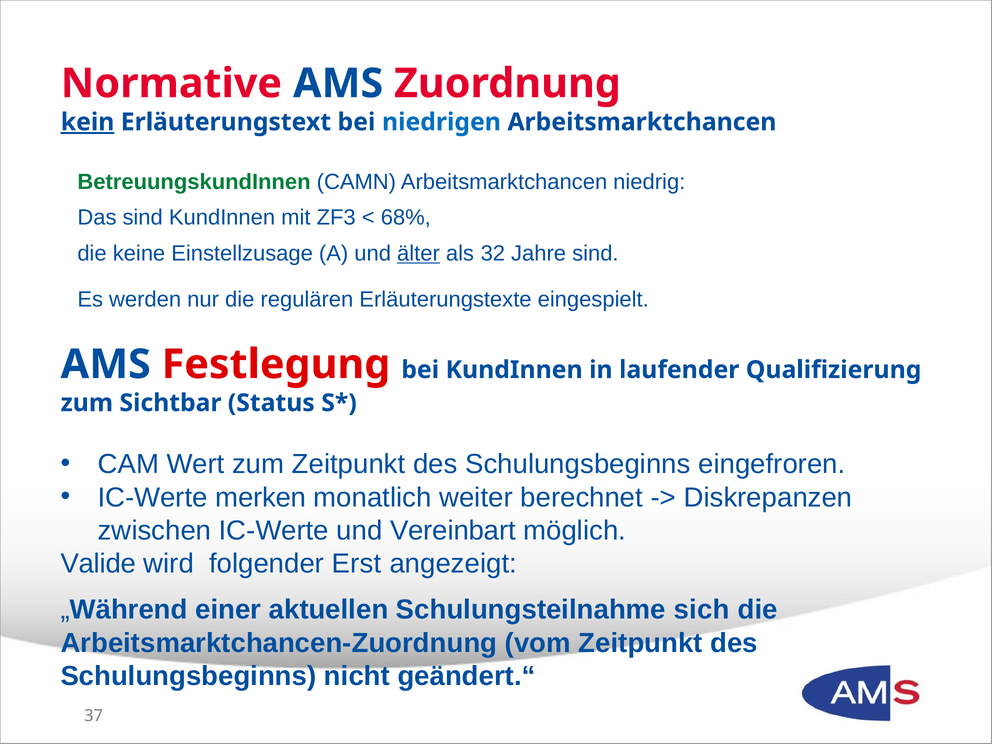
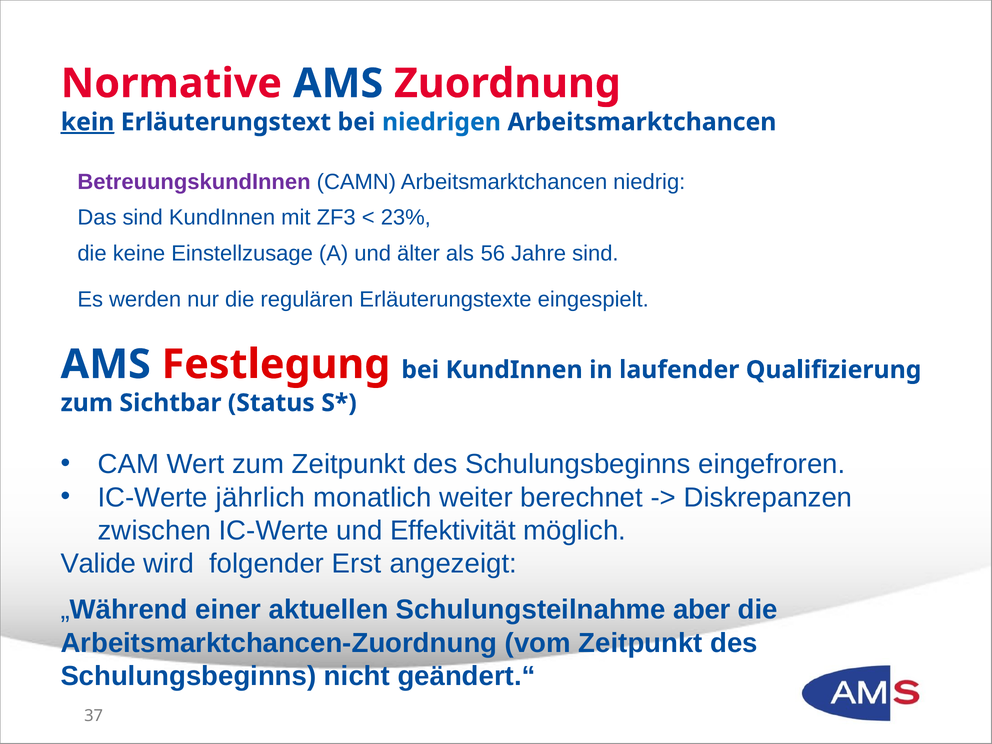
BetreuungskundInnen colour: green -> purple
68%: 68% -> 23%
älter underline: present -> none
32: 32 -> 56
merken: merken -> jährlich
Vereinbart: Vereinbart -> Effektivität
sich: sich -> aber
